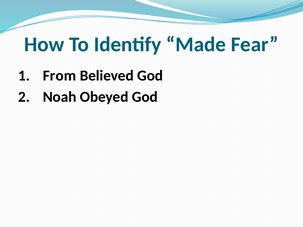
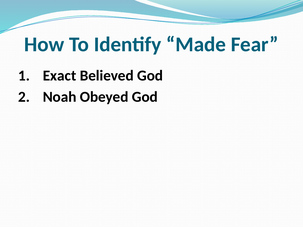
From: From -> Exact
